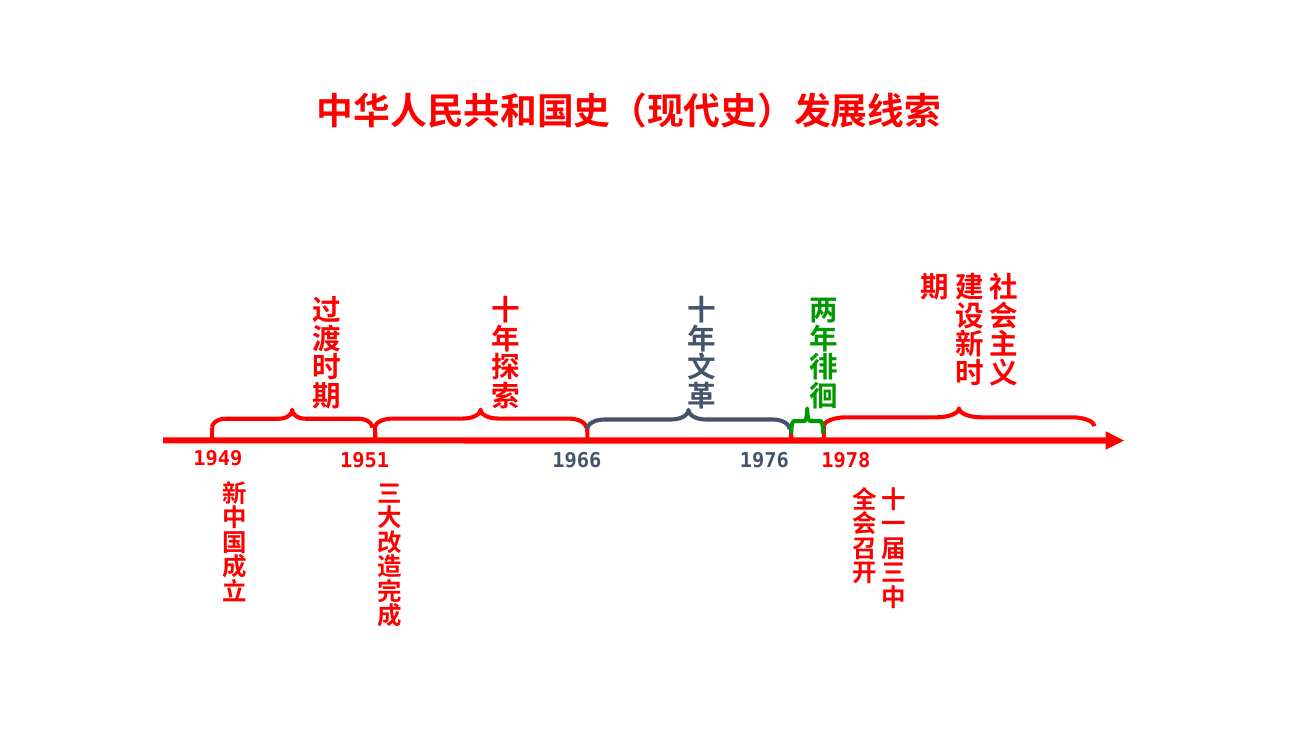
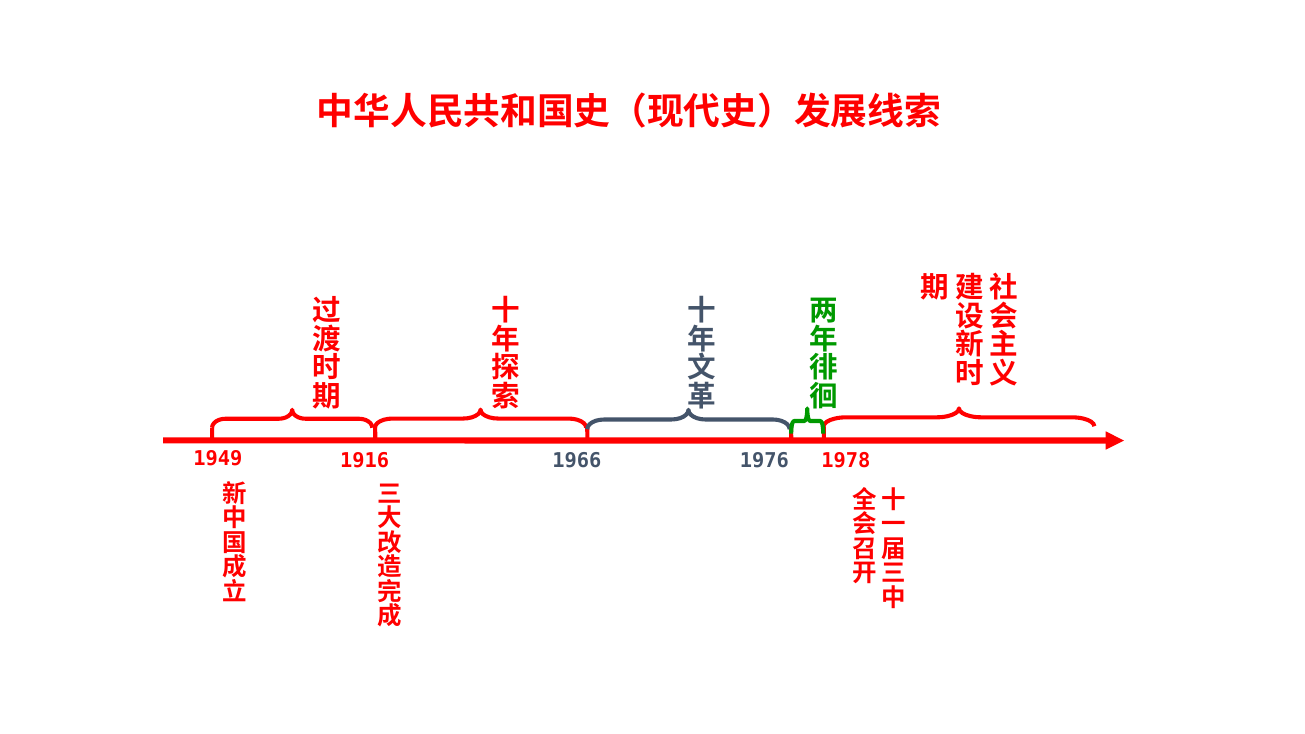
1951: 1951 -> 1916
